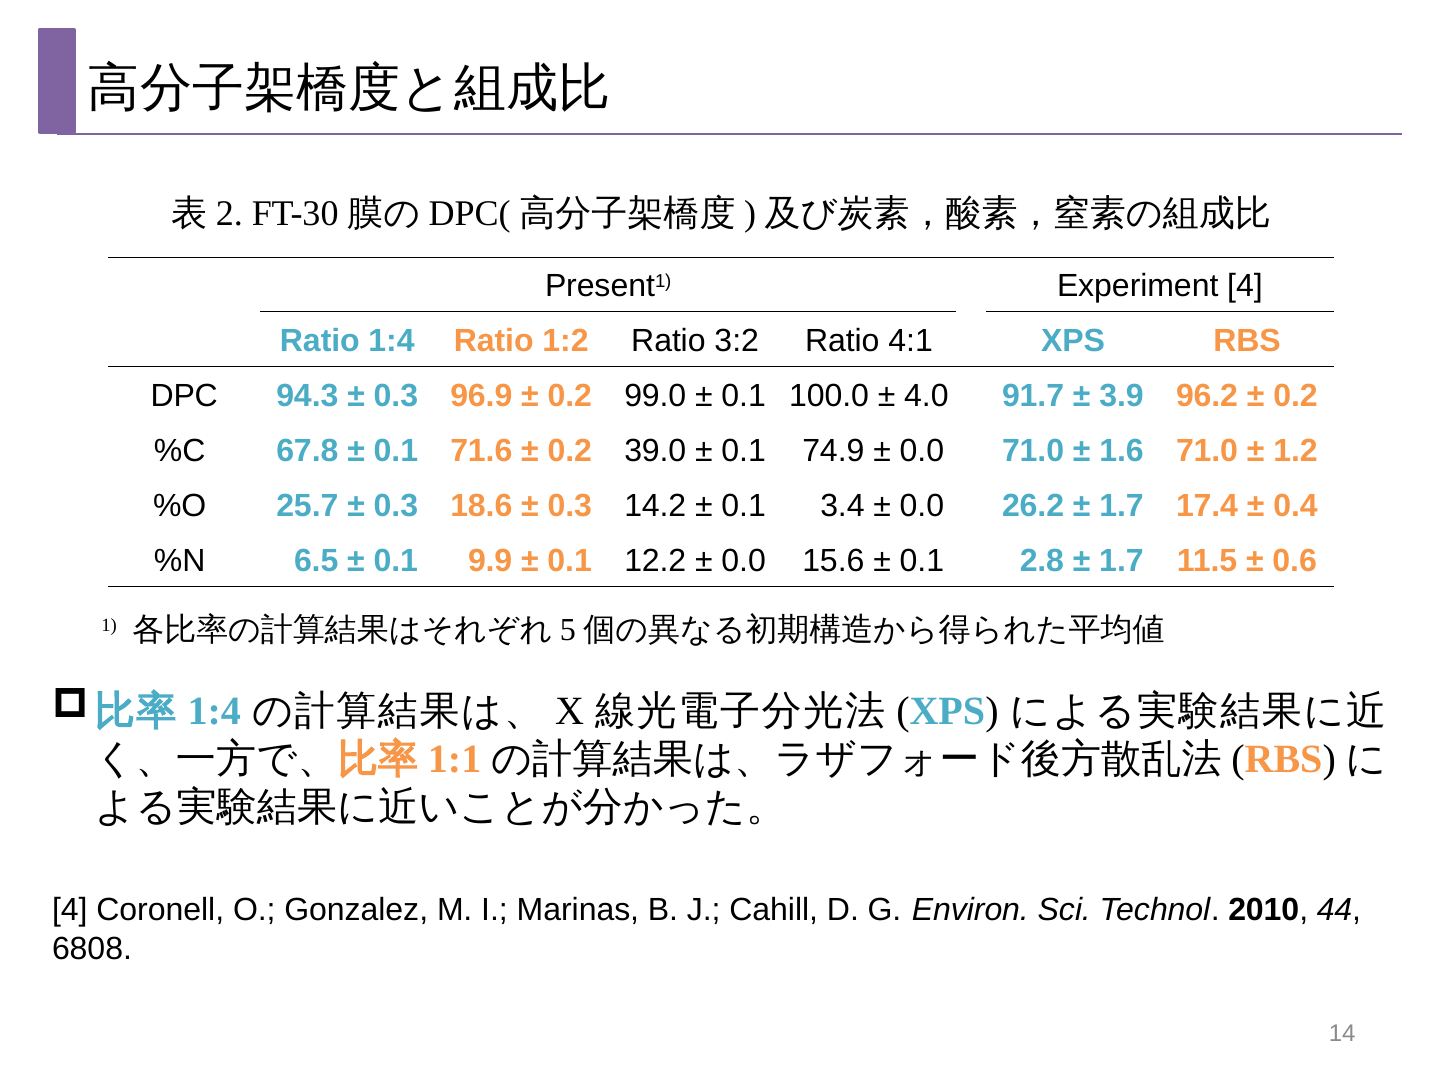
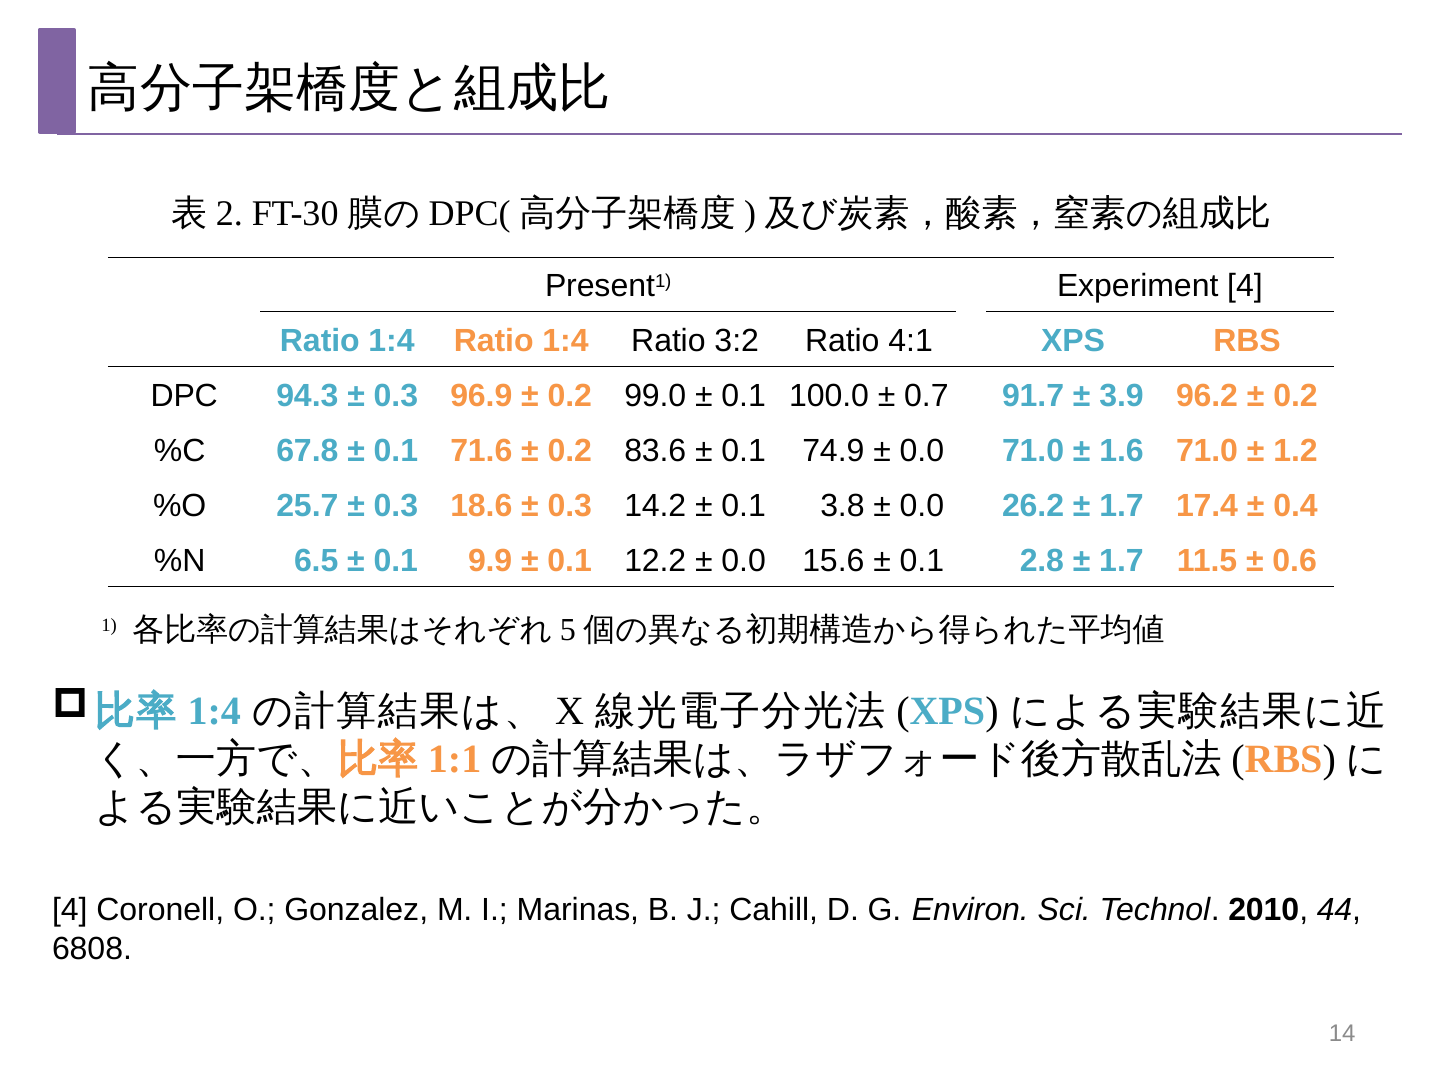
1:4 Ratio 1:2: 1:2 -> 1:4
4.0: 4.0 -> 0.7
39.0: 39.0 -> 83.6
3.4: 3.4 -> 3.8
